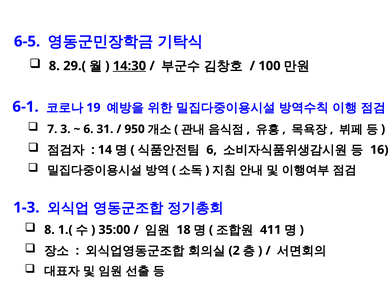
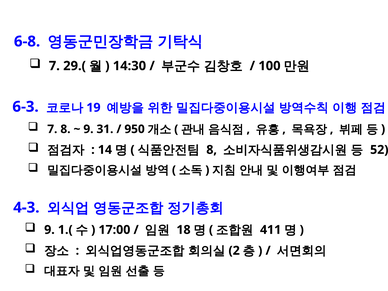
6-5: 6-5 -> 6-8
8 at (54, 66): 8 -> 7
14:30 underline: present -> none
6-1: 6-1 -> 6-3
7 3: 3 -> 8
6 at (88, 129): 6 -> 9
6 at (212, 150): 6 -> 8
16: 16 -> 52
1-3: 1-3 -> 4-3
8 at (49, 230): 8 -> 9
35:00: 35:00 -> 17:00
